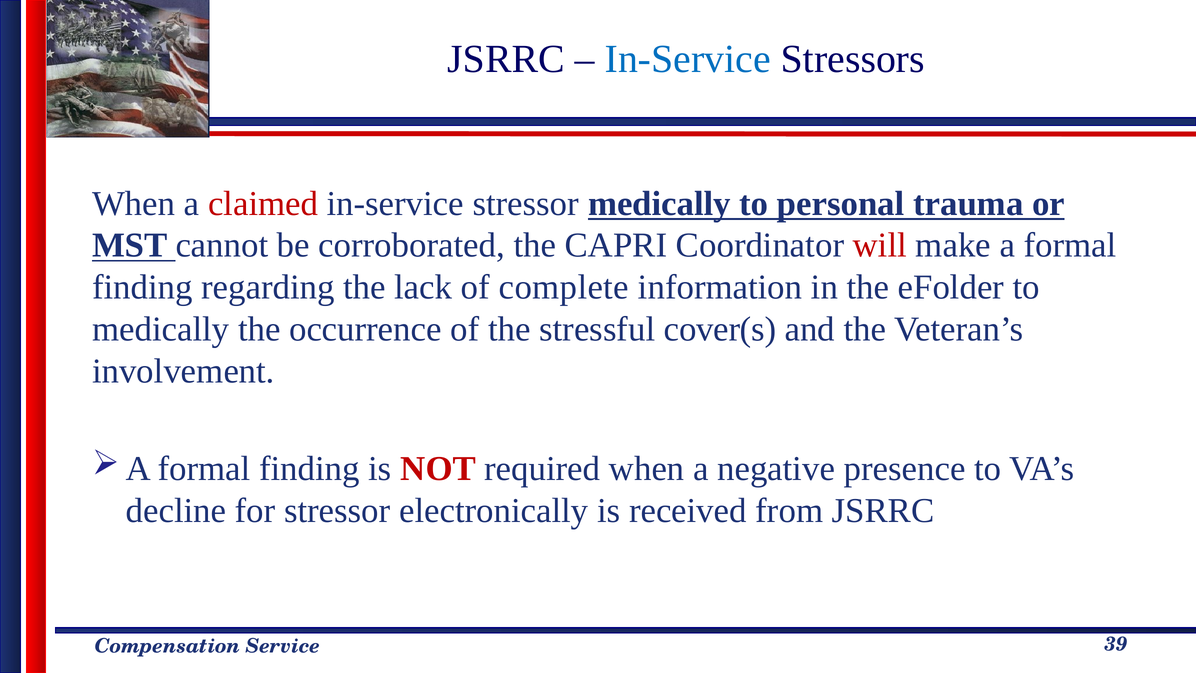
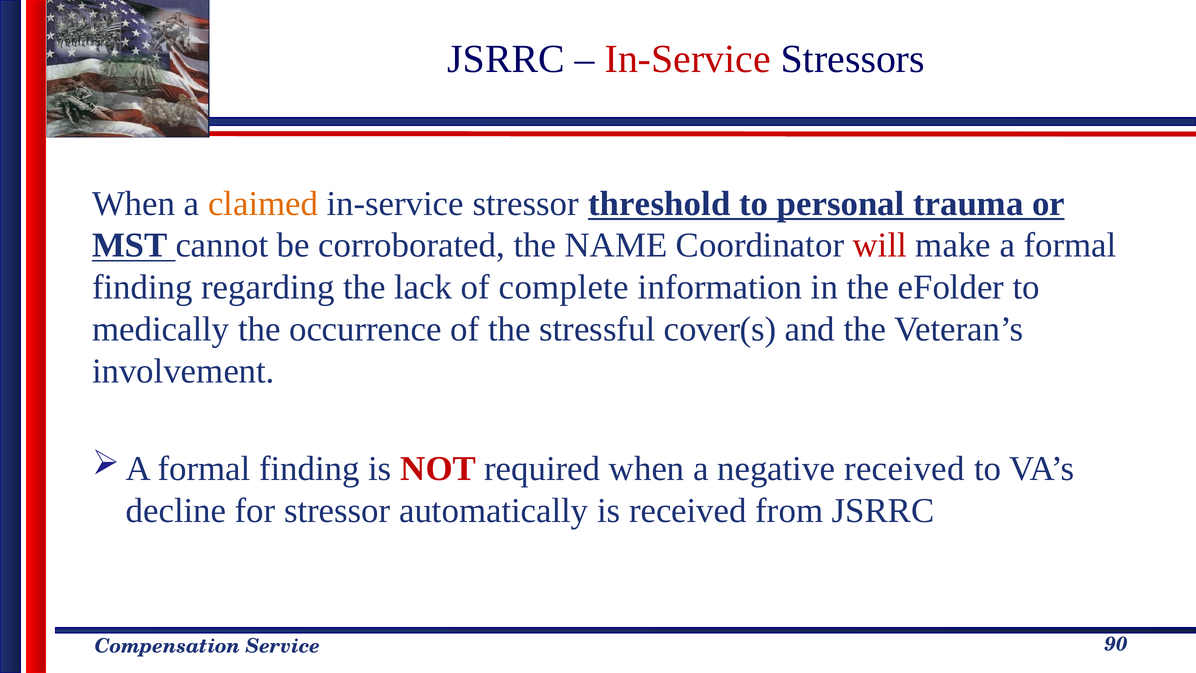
In-Service at (688, 59) colour: blue -> red
claimed colour: red -> orange
stressor medically: medically -> threshold
CAPRI: CAPRI -> NAME
negative presence: presence -> received
electronically: electronically -> automatically
39: 39 -> 90
